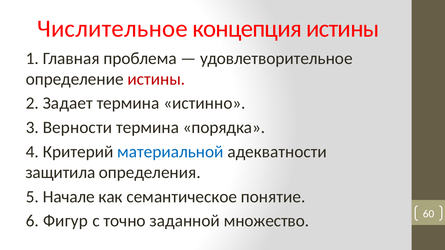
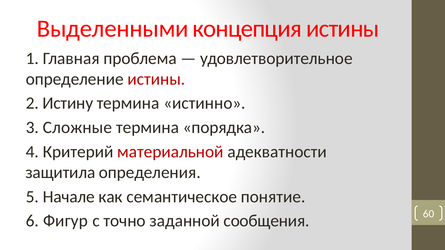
Числительное: Числительное -> Выделенными
Задает: Задает -> Истину
Верности: Верности -> Сложные
материальной colour: blue -> red
множество: множество -> сообщения
